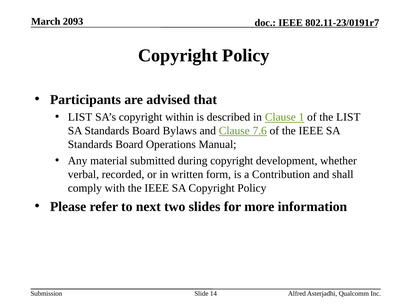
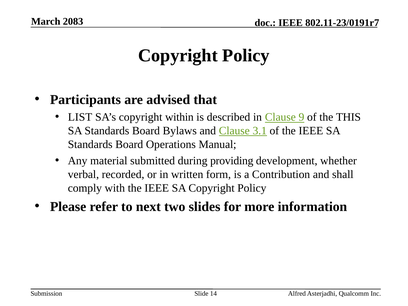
2093: 2093 -> 2083
1: 1 -> 9
the LIST: LIST -> THIS
7.6: 7.6 -> 3.1
during copyright: copyright -> providing
